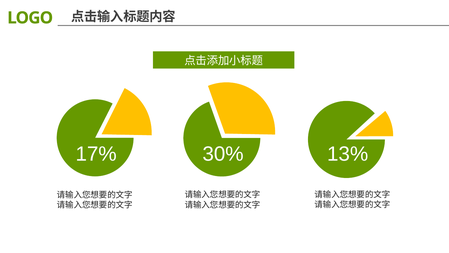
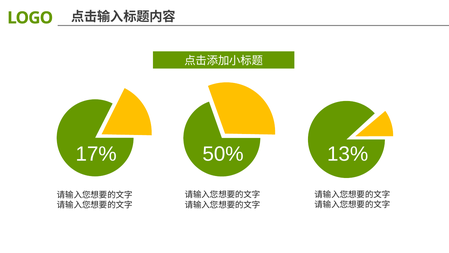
30%: 30% -> 50%
